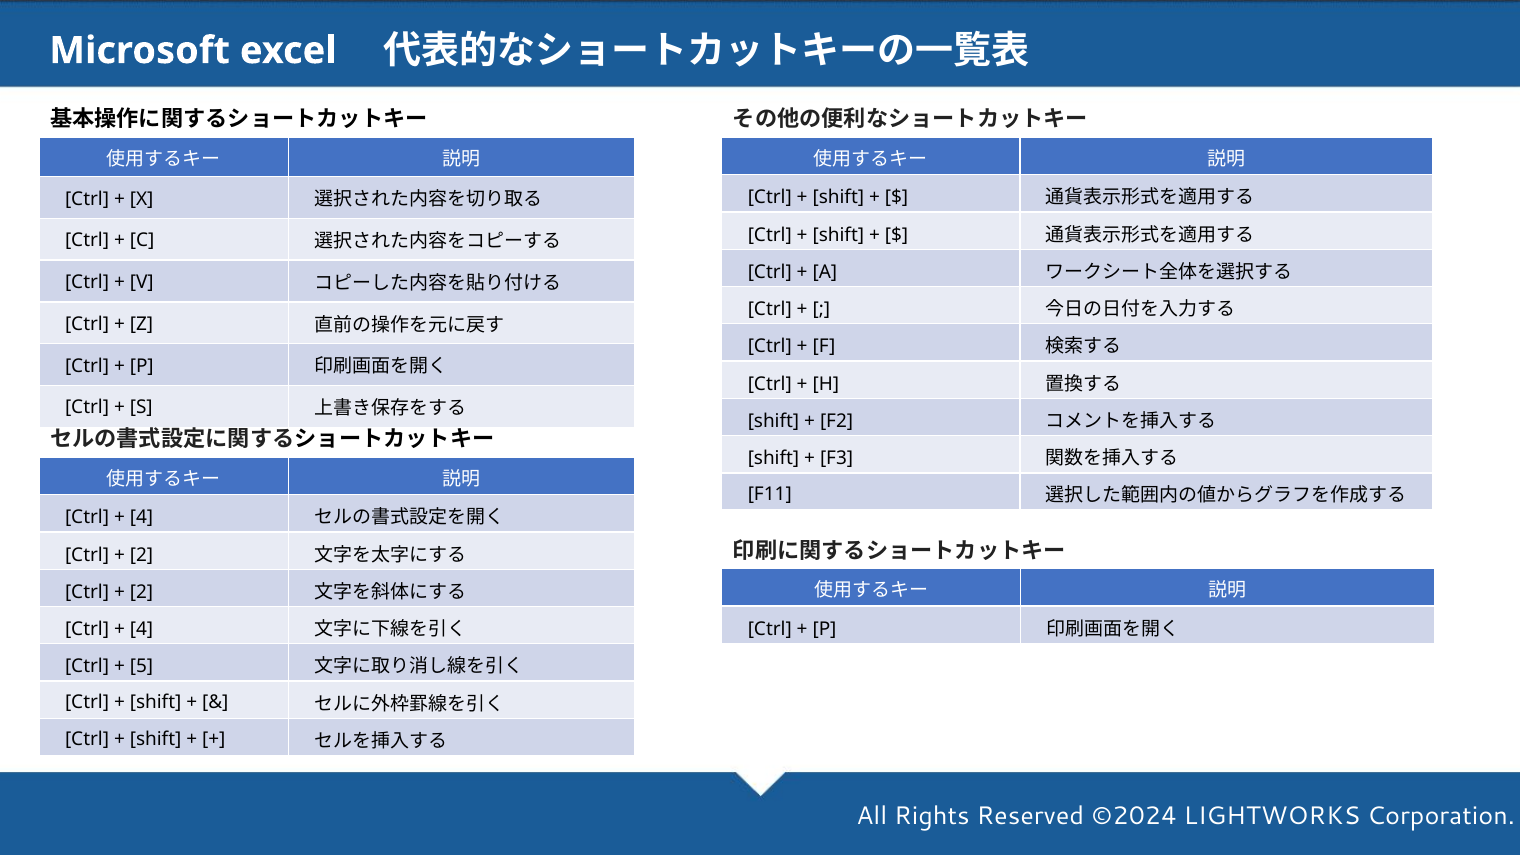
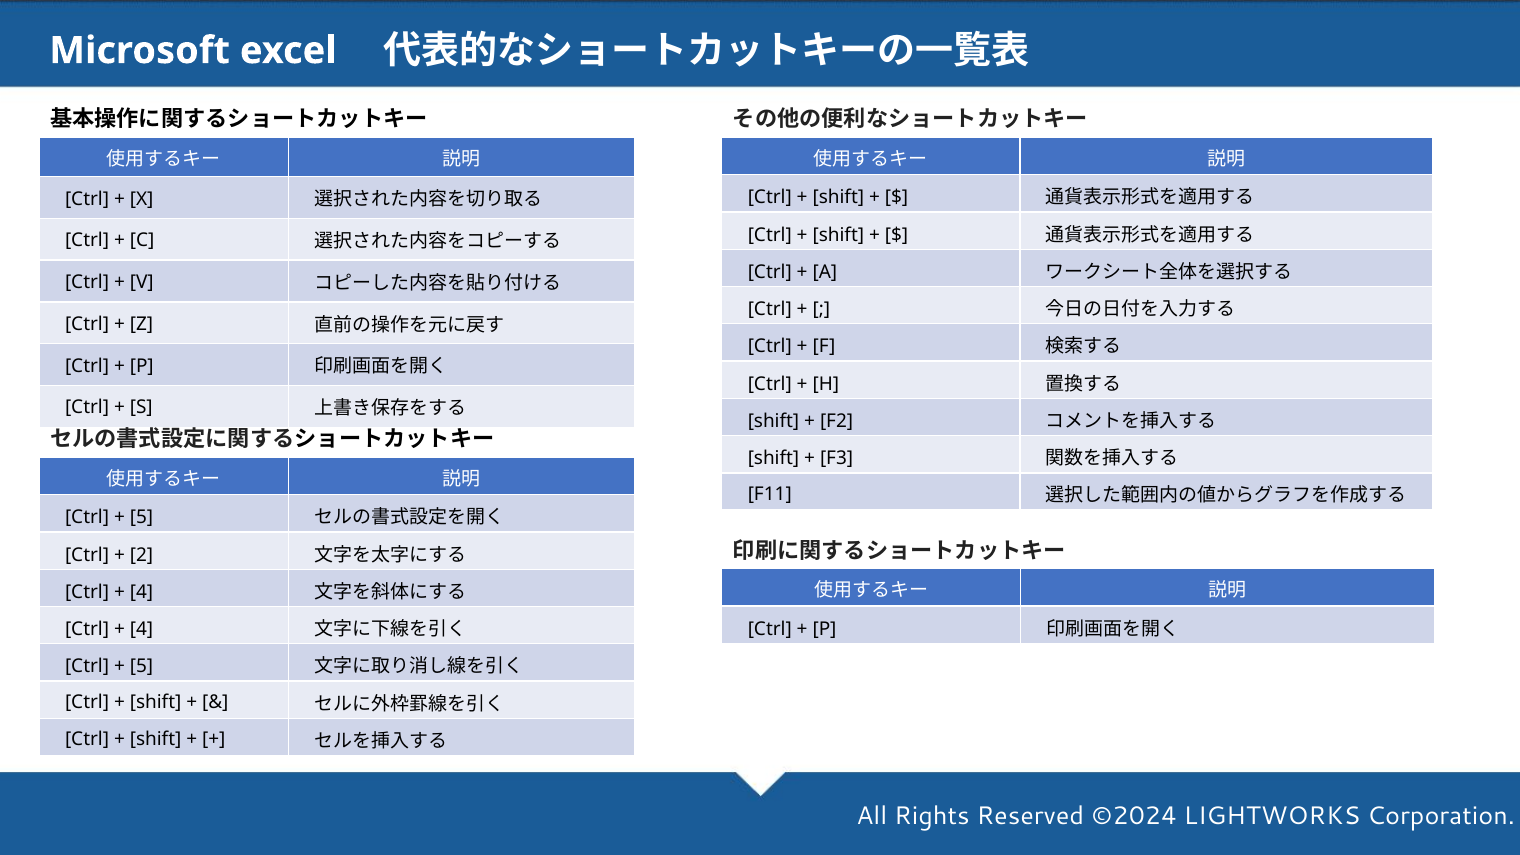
4 at (141, 518): 4 -> 5
2 at (141, 592): 2 -> 4
